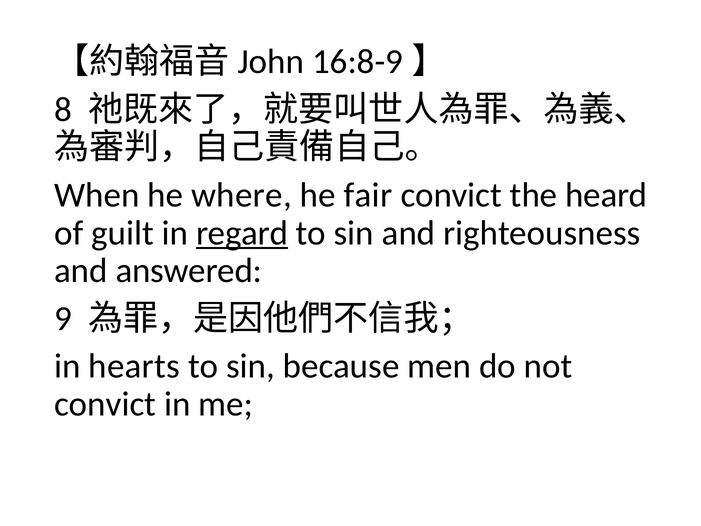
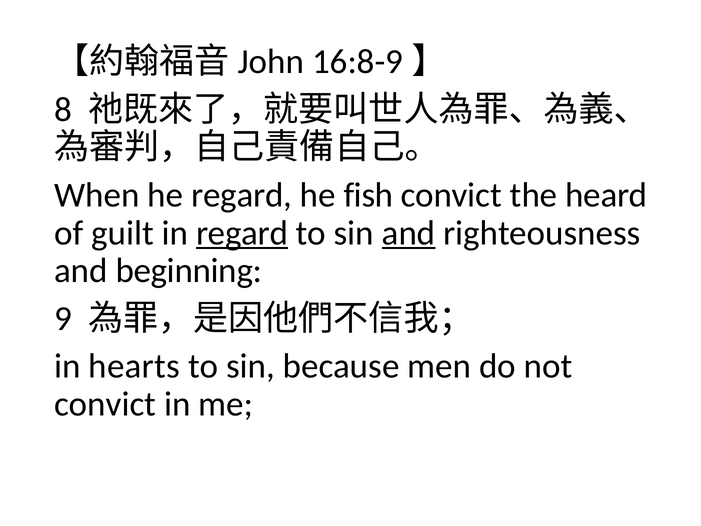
he where: where -> regard
fair: fair -> fish
and at (409, 233) underline: none -> present
answered: answered -> beginning
